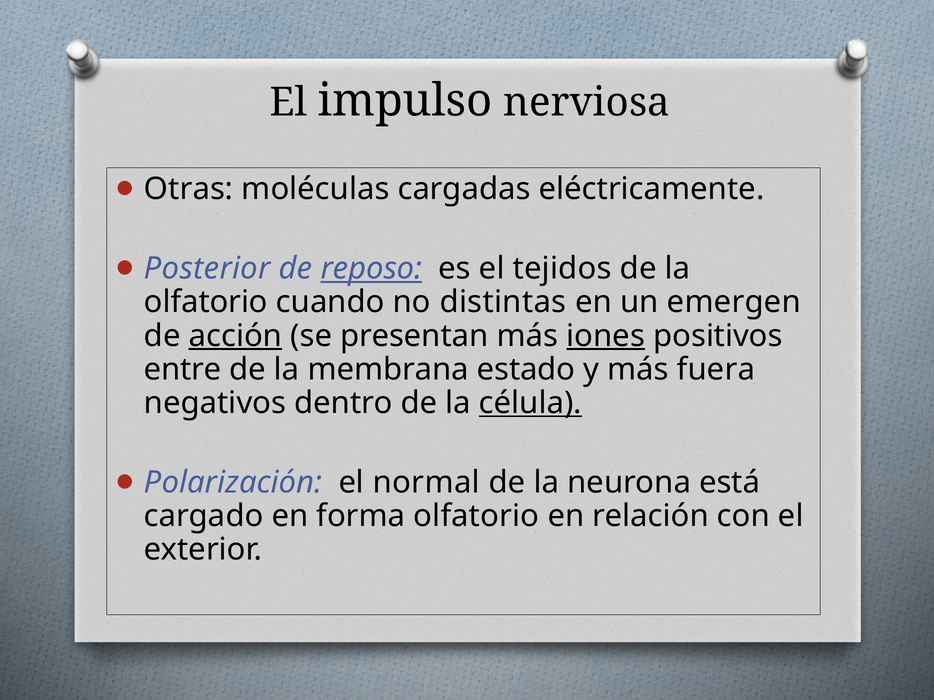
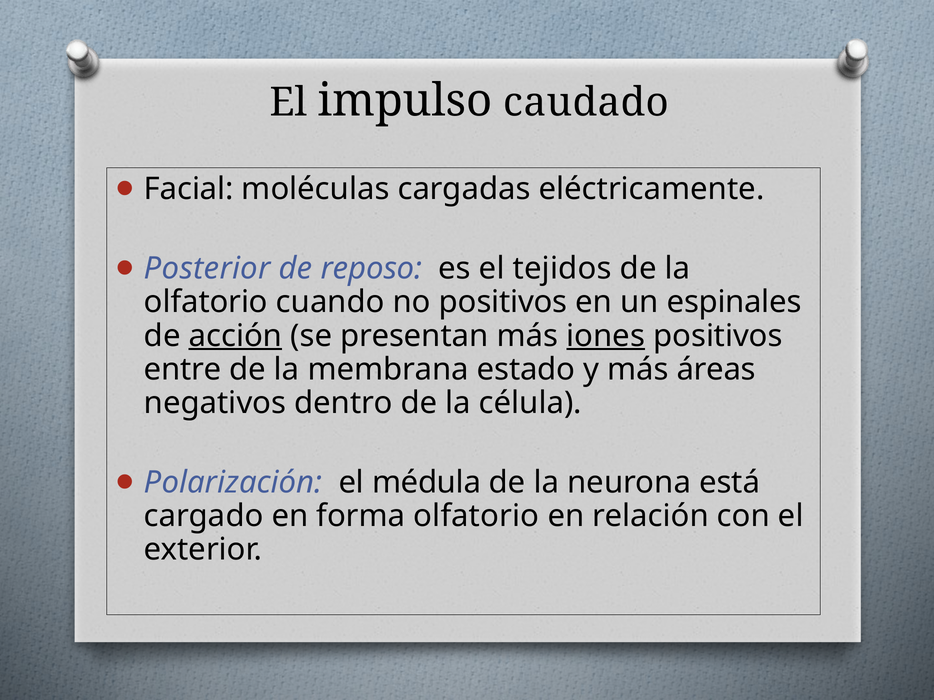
nerviosa: nerviosa -> caudado
Otras: Otras -> Facial
reposo underline: present -> none
no distintas: distintas -> positivos
emergen: emergen -> espinales
fuera: fuera -> áreas
célula underline: present -> none
normal: normal -> médula
